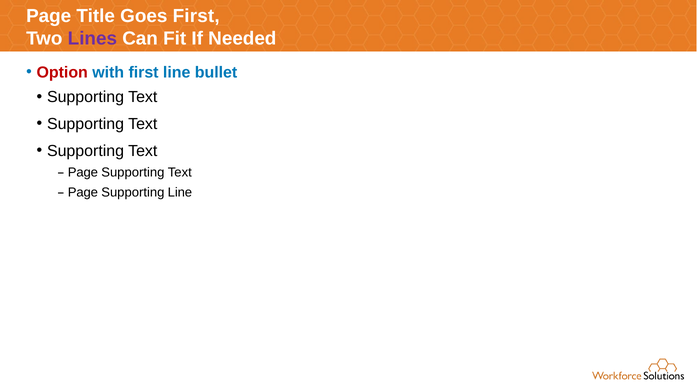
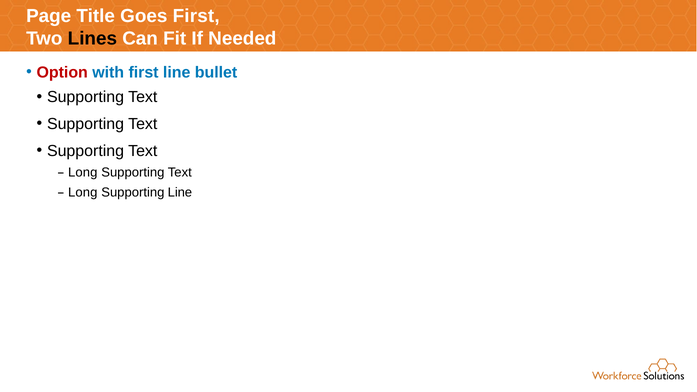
Lines colour: purple -> black
Page at (83, 173): Page -> Long
Page at (83, 193): Page -> Long
